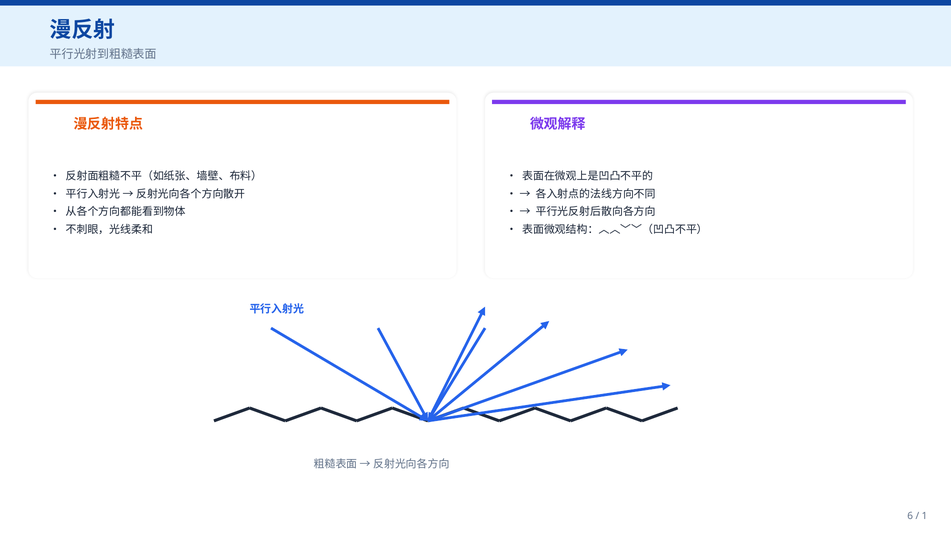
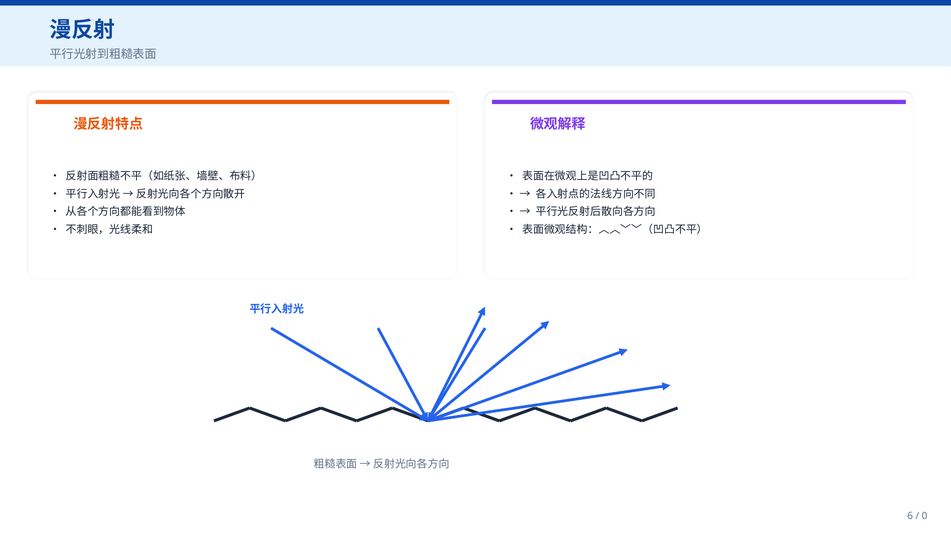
1: 1 -> 0
